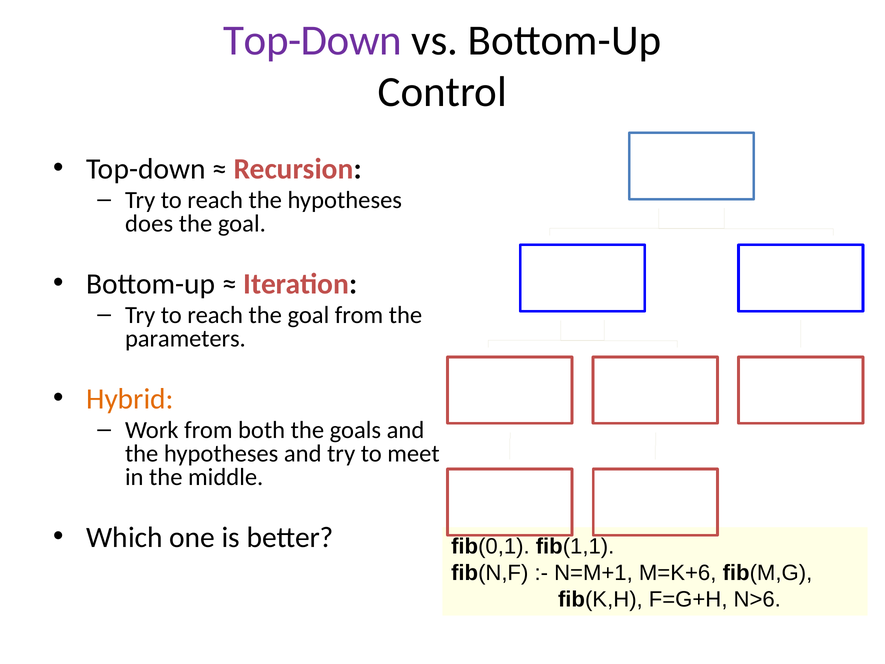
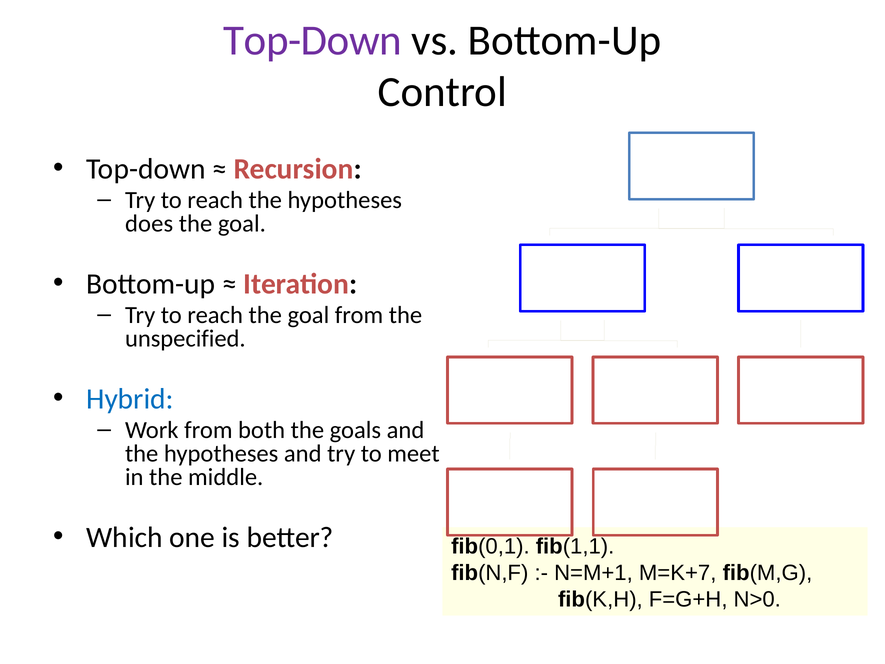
parameters: parameters -> unspecified
Hybrid colour: orange -> blue
M=K+6: M=K+6 -> M=K+7
N>6: N>6 -> N>0
